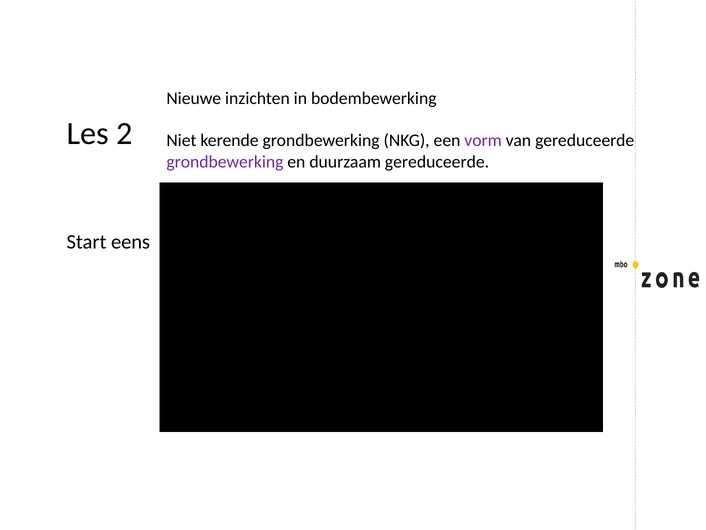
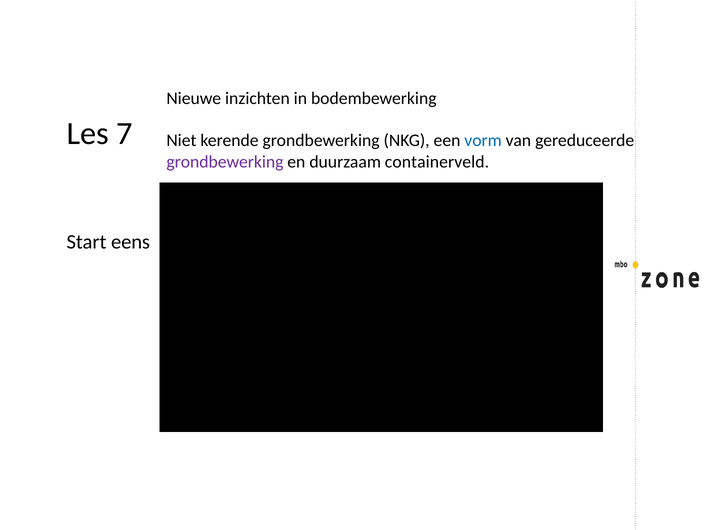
2: 2 -> 7
vorm colour: purple -> blue
duurzaam gereduceerde: gereduceerde -> containerveld
